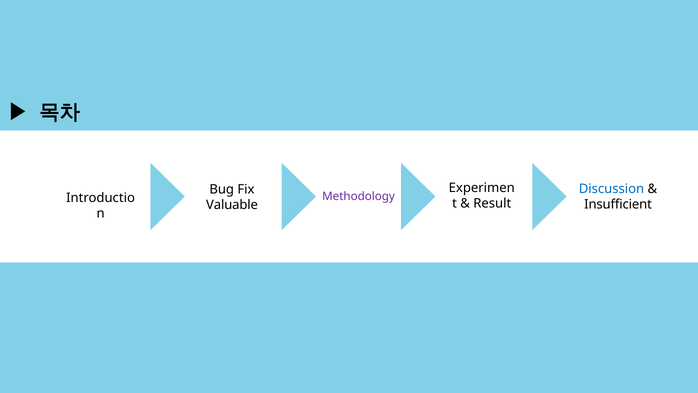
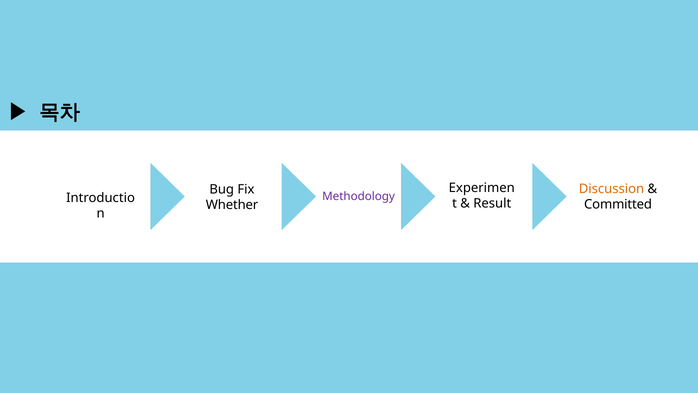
Discussion colour: blue -> orange
Insufficient: Insufficient -> Committed
Valuable: Valuable -> Whether
